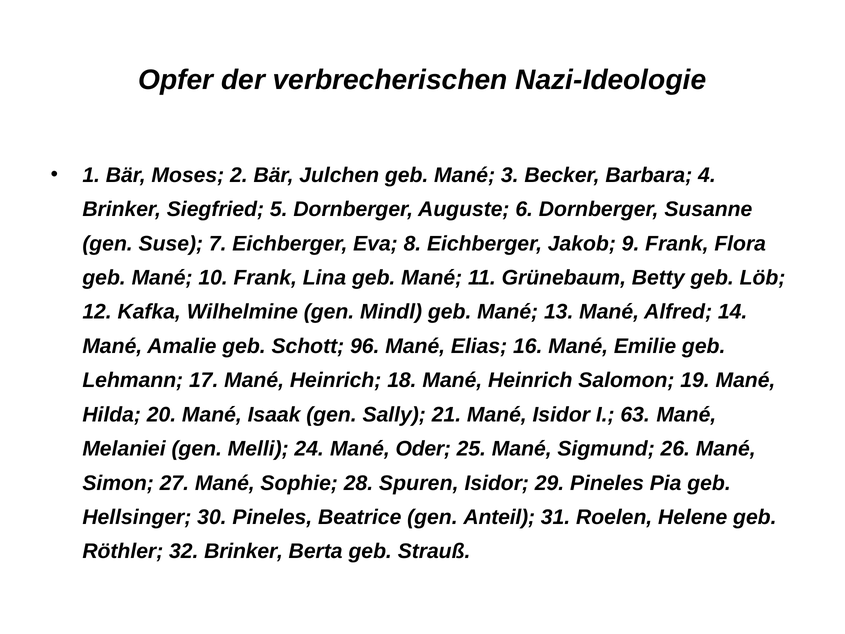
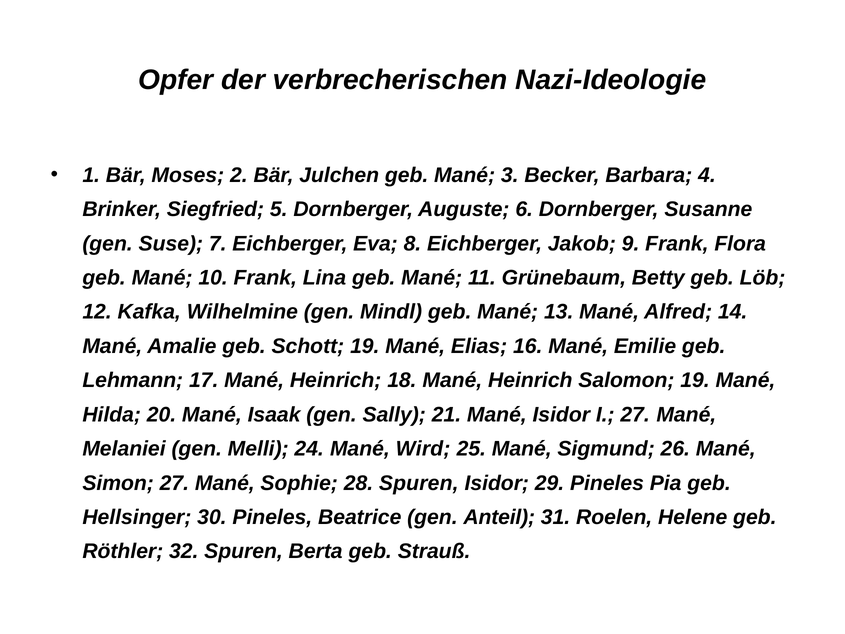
Schott 96: 96 -> 19
I 63: 63 -> 27
Oder: Oder -> Wird
32 Brinker: Brinker -> Spuren
